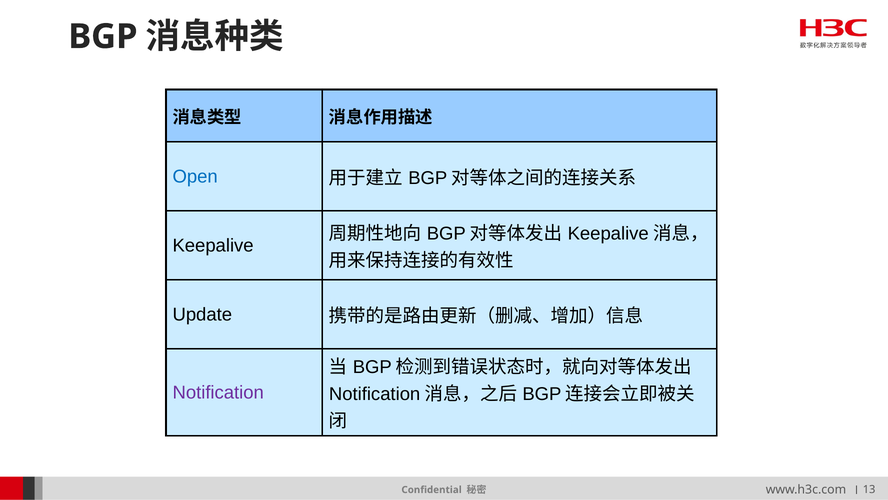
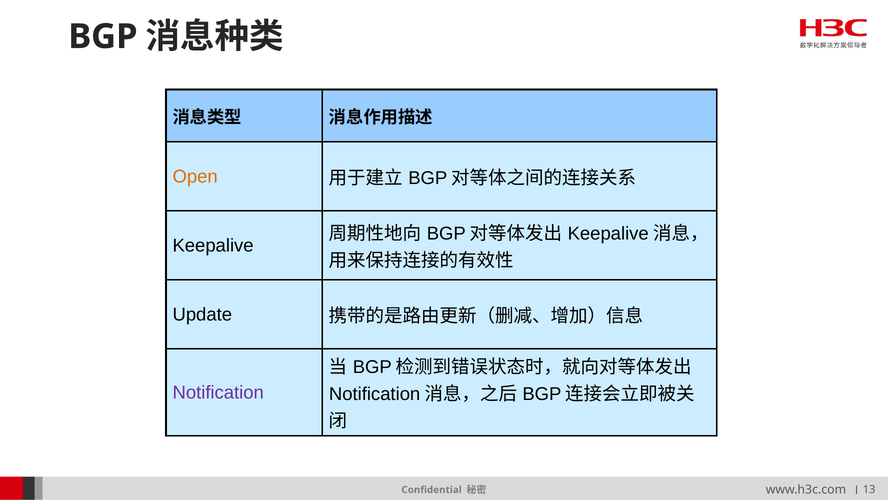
Open colour: blue -> orange
